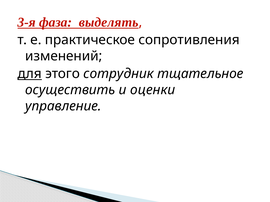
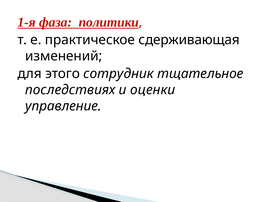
3-я: 3-я -> 1-я
выделять: выделять -> политики
сопротивления: сопротивления -> сдерживающая
для underline: present -> none
осуществить: осуществить -> последствиях
